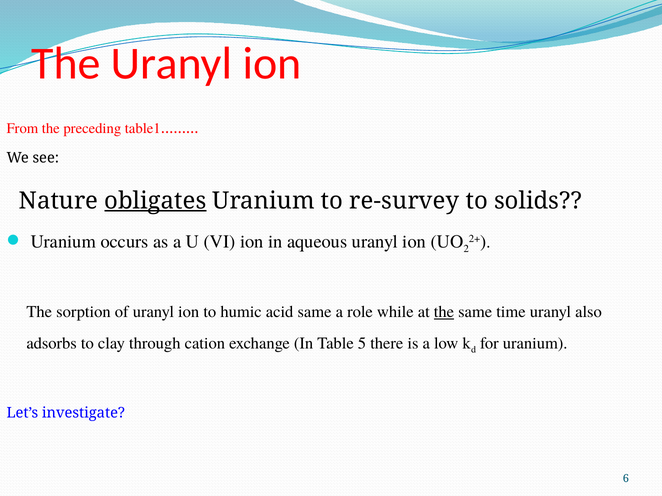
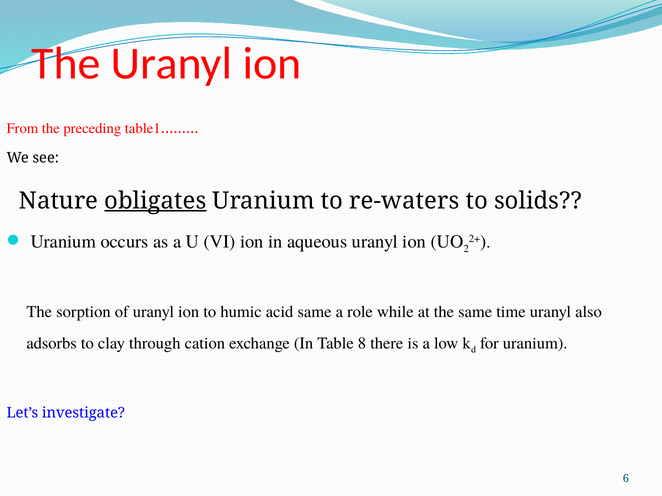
re-survey: re-survey -> re-waters
the at (444, 312) underline: present -> none
5: 5 -> 8
